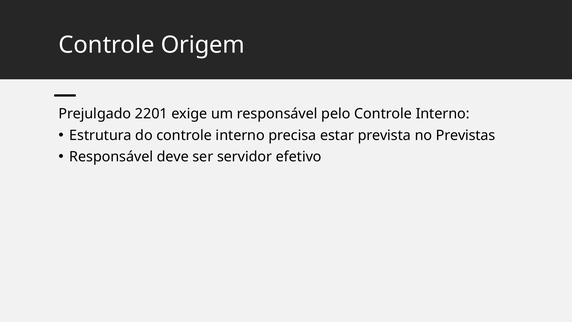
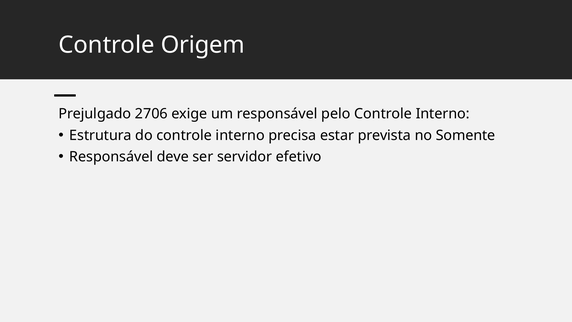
2201: 2201 -> 2706
Previstas: Previstas -> Somente
